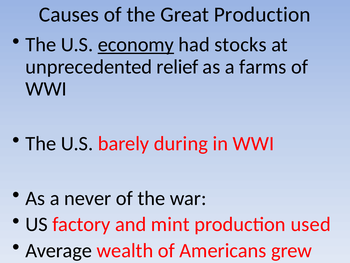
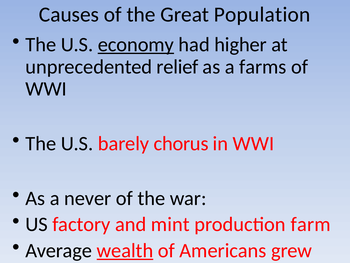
Great Production: Production -> Population
stocks: stocks -> higher
during: during -> chorus
used: used -> farm
wealth underline: none -> present
